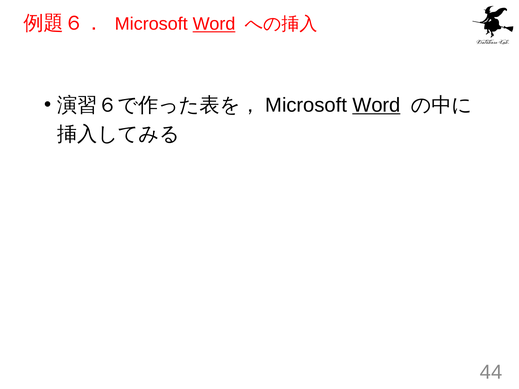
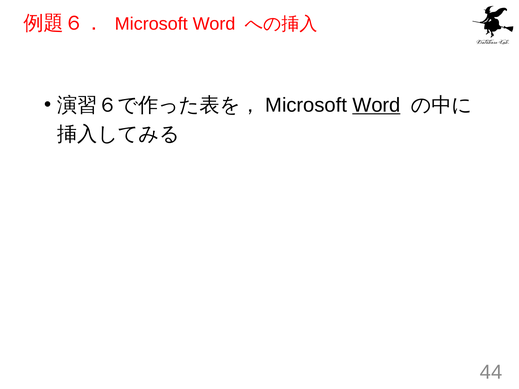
Word at (214, 24) underline: present -> none
